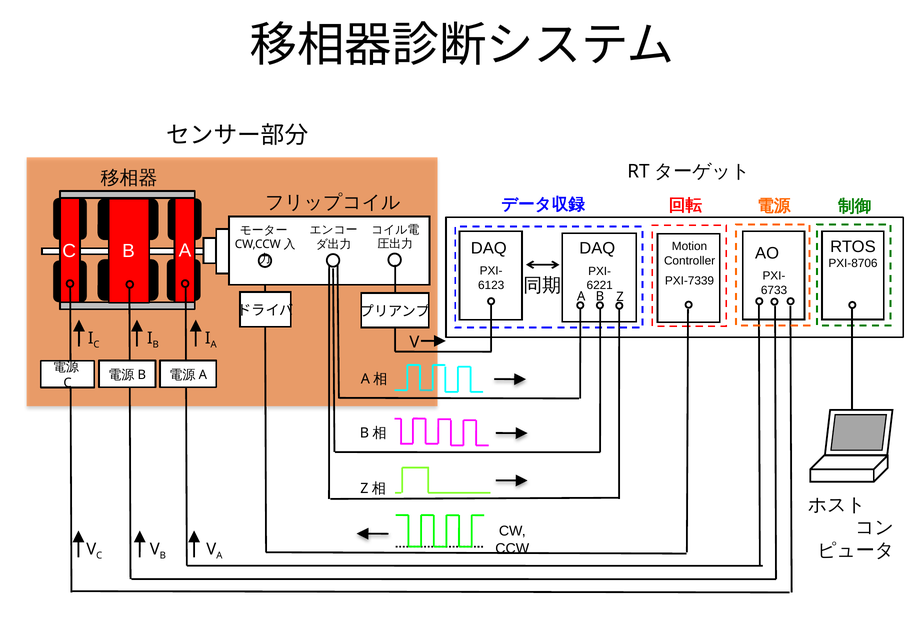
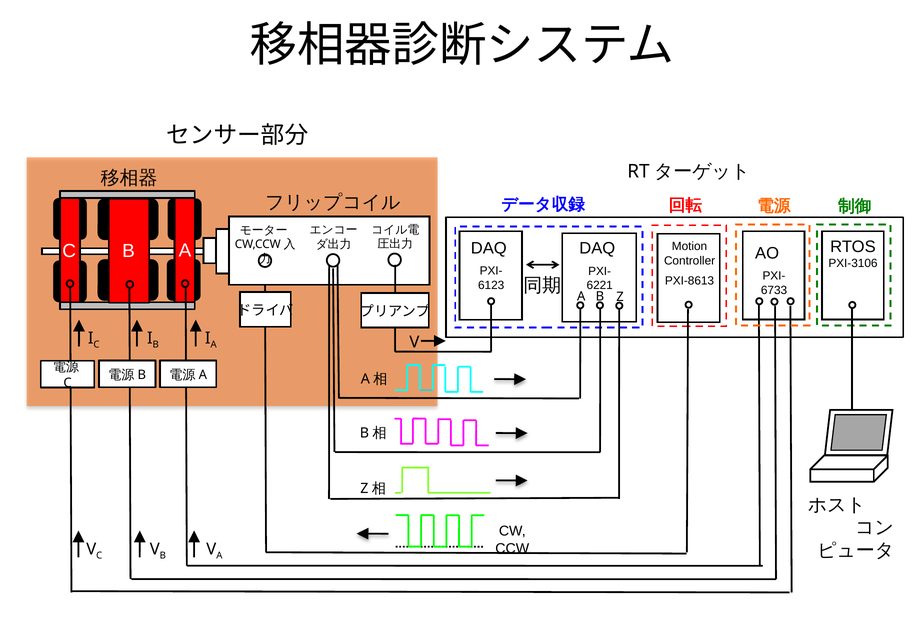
PXI-8706: PXI-8706 -> PXI-3106
PXI-7339: PXI-7339 -> PXI-8613
